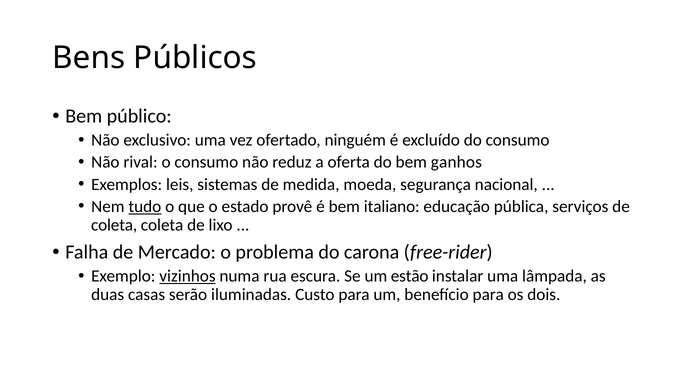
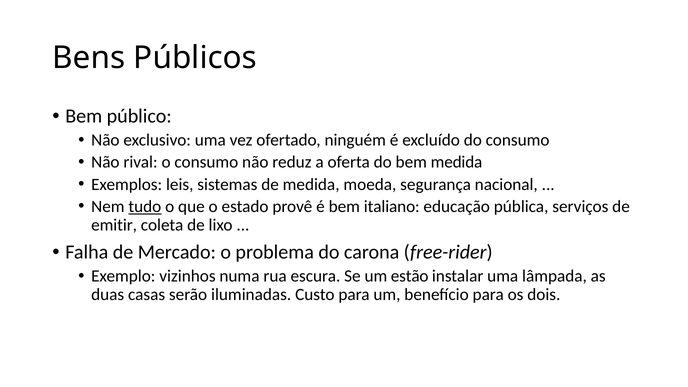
bem ganhos: ganhos -> medida
coleta at (114, 225): coleta -> emitir
vizinhos underline: present -> none
